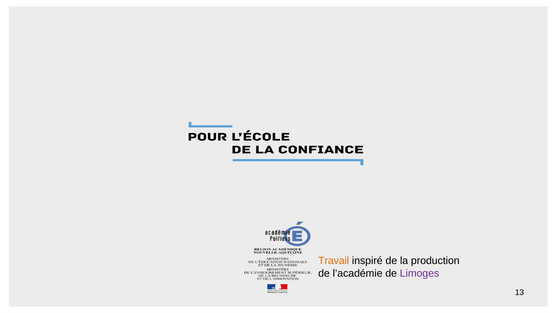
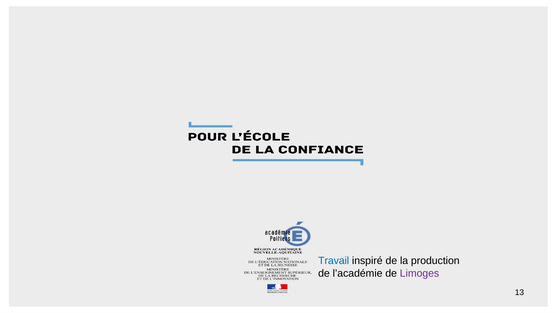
Travail colour: orange -> blue
